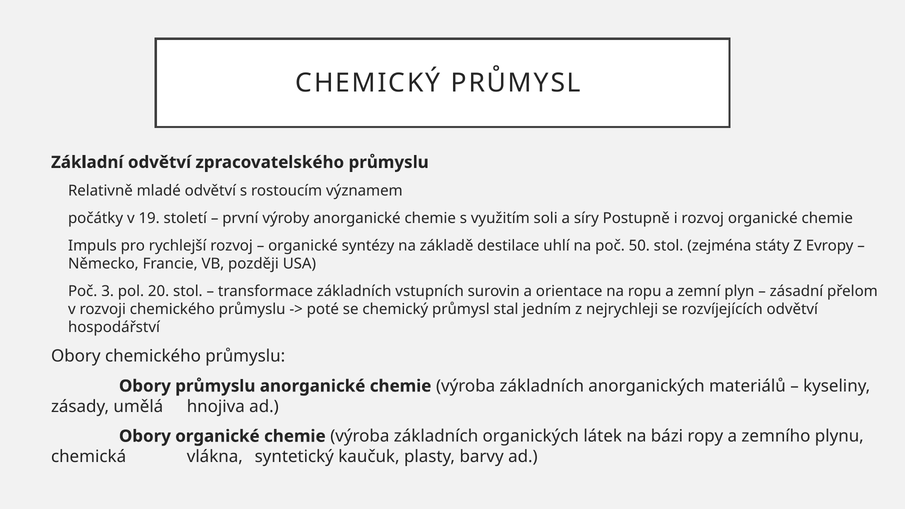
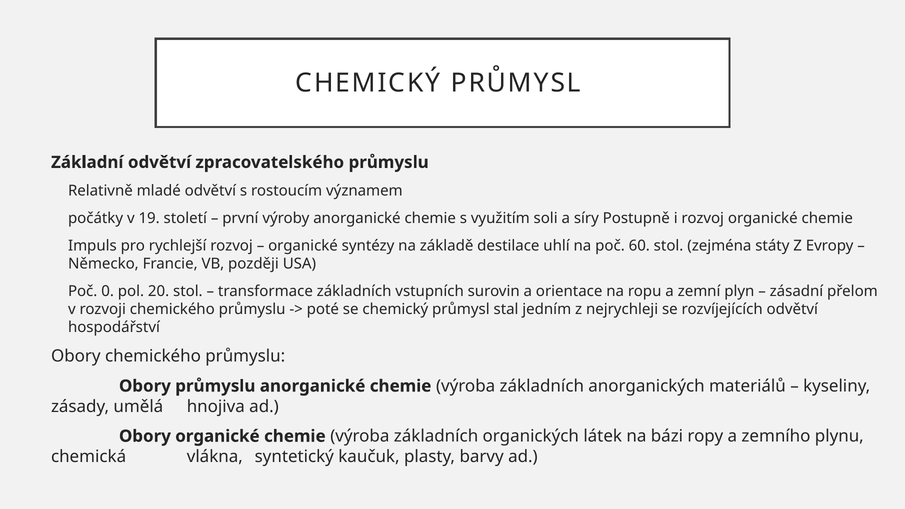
50: 50 -> 60
3: 3 -> 0
